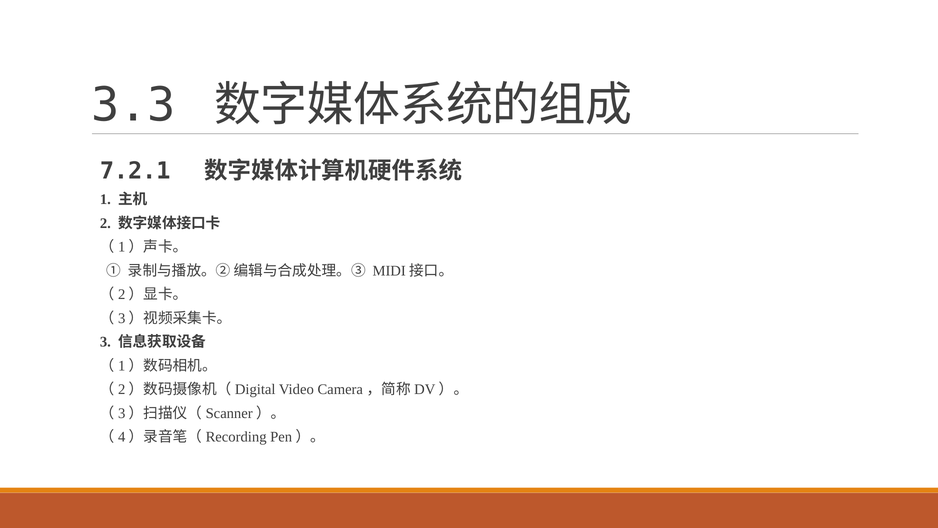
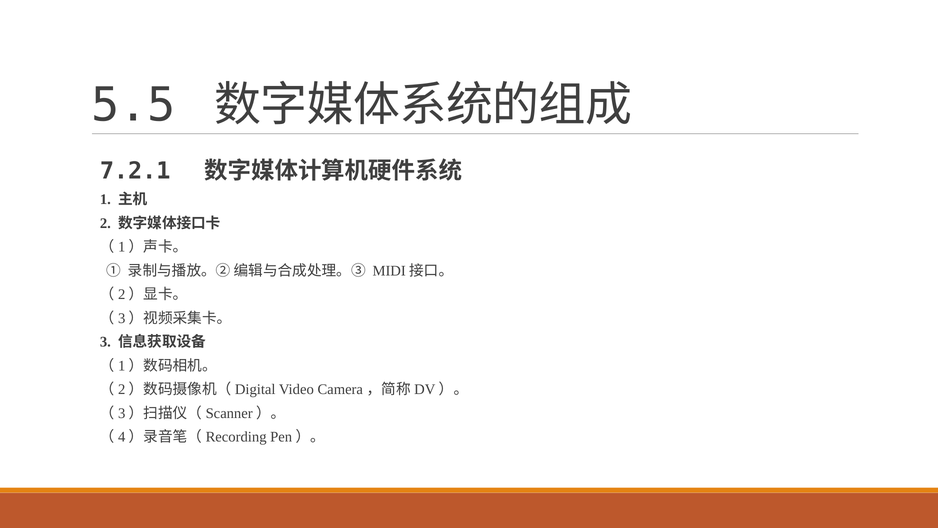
3.3: 3.3 -> 5.5
